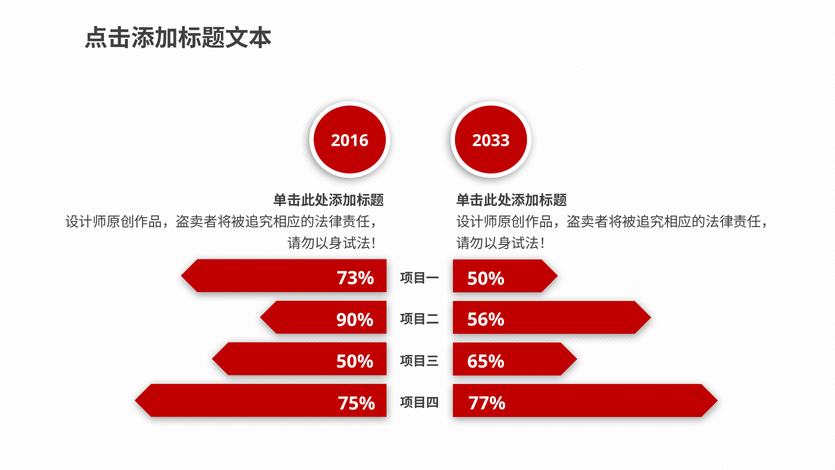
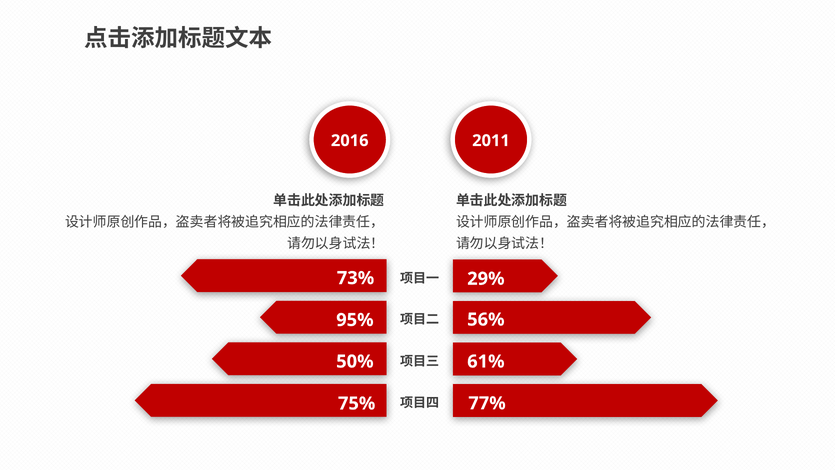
2033: 2033 -> 2011
50% at (486, 279): 50% -> 29%
90%: 90% -> 95%
65%: 65% -> 61%
